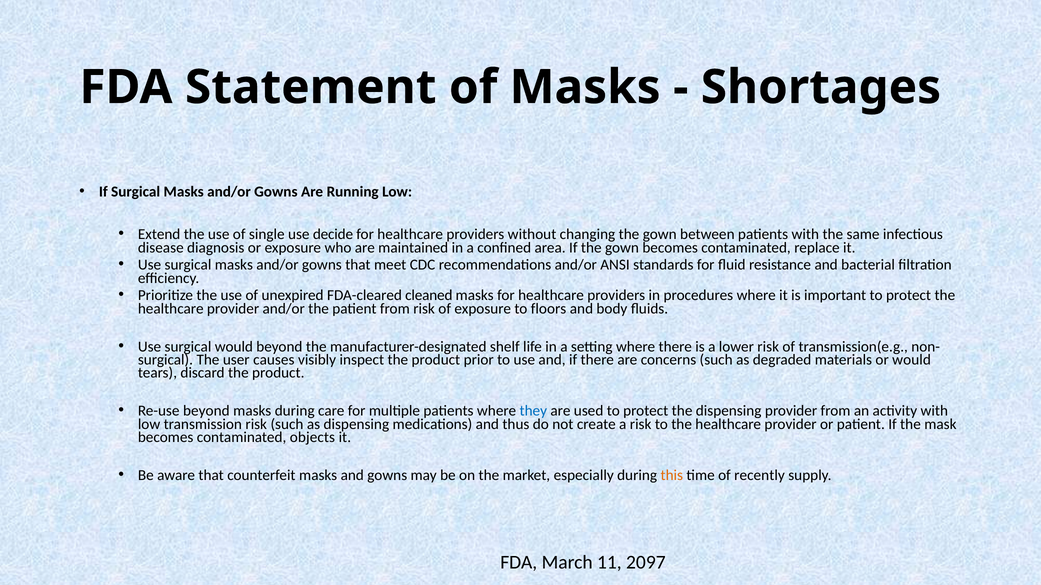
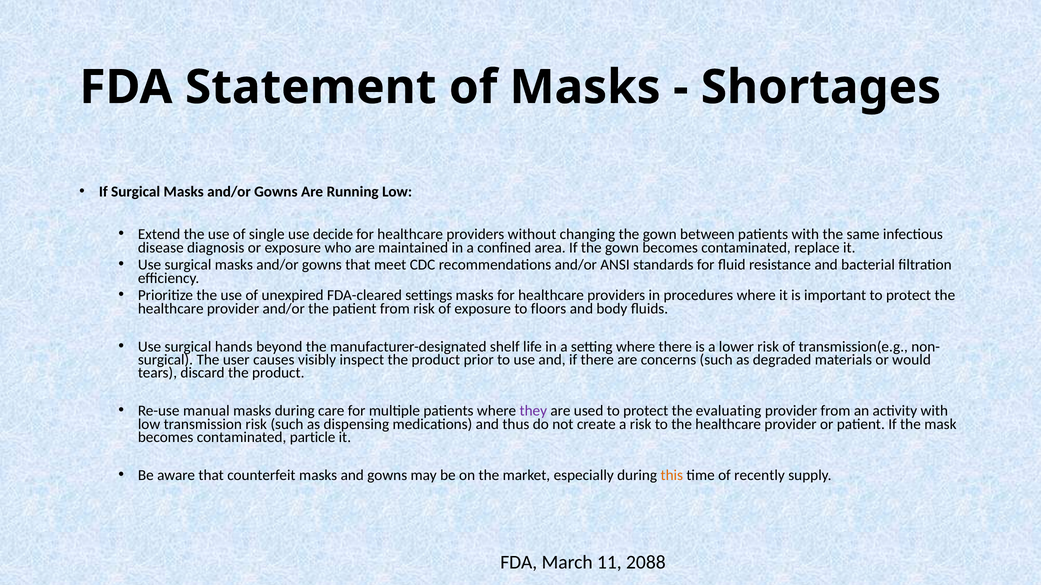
cleaned: cleaned -> settings
surgical would: would -> hands
Re-use beyond: beyond -> manual
they colour: blue -> purple
the dispensing: dispensing -> evaluating
objects: objects -> particle
2097: 2097 -> 2088
